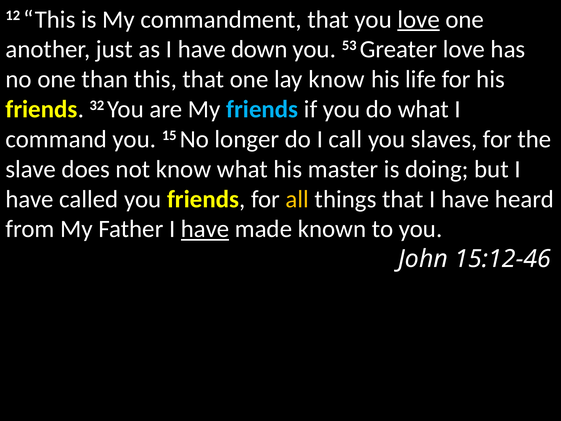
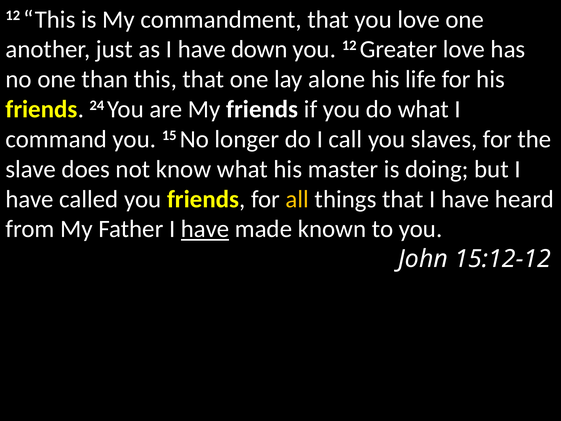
love at (419, 19) underline: present -> none
you 53: 53 -> 12
lay know: know -> alone
32: 32 -> 24
friends at (262, 109) colour: light blue -> white
15:12-46: 15:12-46 -> 15:12-12
